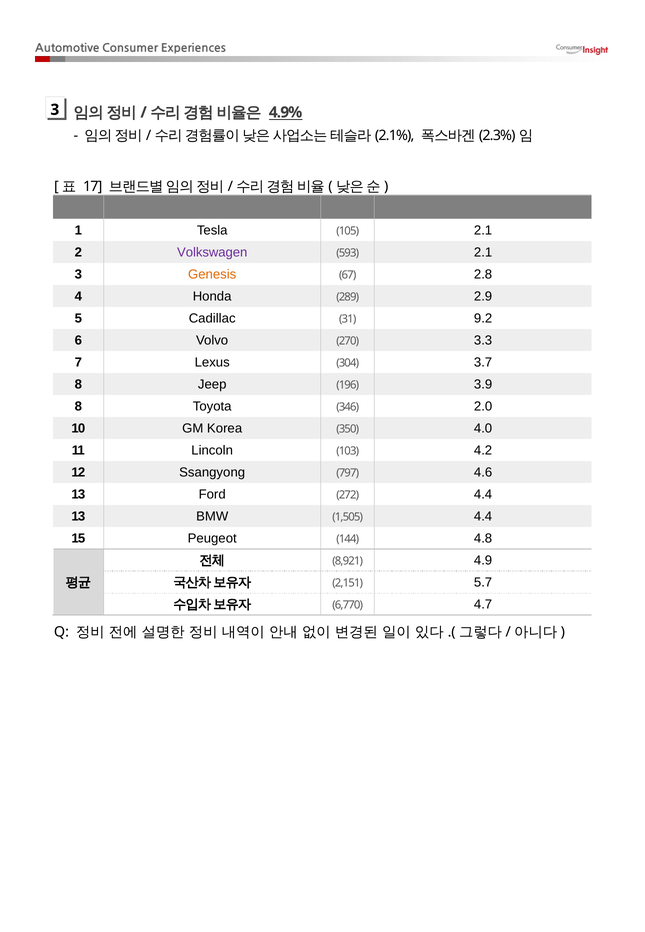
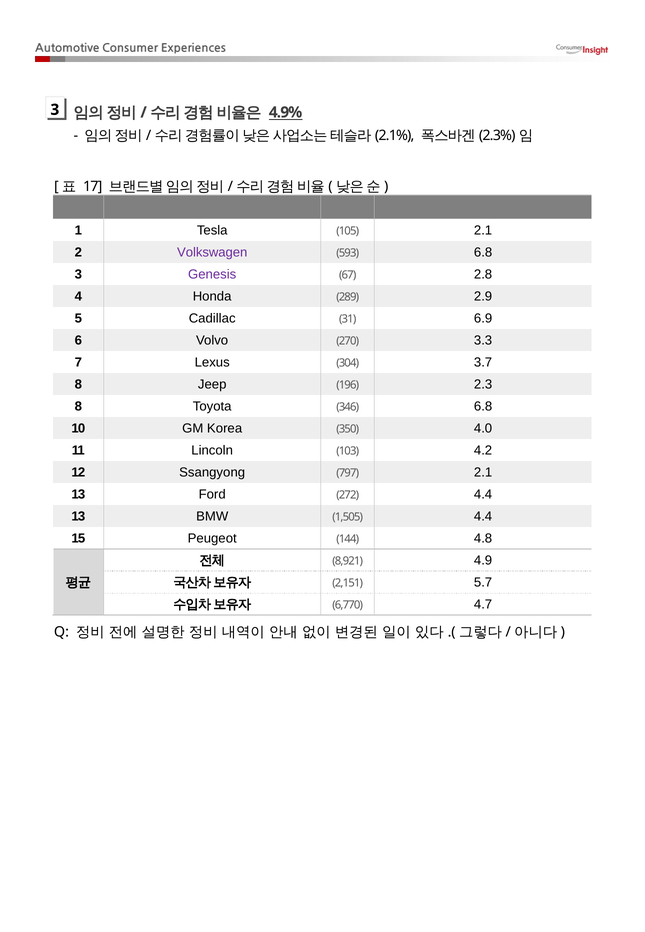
593 2.1: 2.1 -> 6.8
Genesis colour: orange -> purple
9.2: 9.2 -> 6.9
3.9: 3.9 -> 2.3
346 2.0: 2.0 -> 6.8
797 4.6: 4.6 -> 2.1
